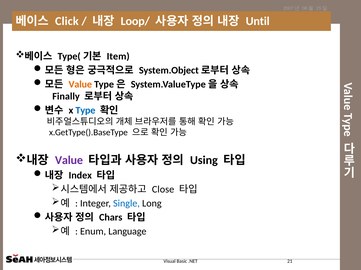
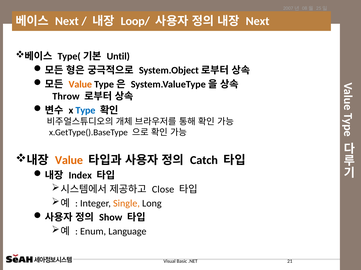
Click at (67, 21): Click -> Next
Until at (258, 21): Until -> Next
Item: Item -> Until
Finally: Finally -> Throw
Value at (69, 161) colour: purple -> orange
Using: Using -> Catch
Single colour: blue -> orange
Chars: Chars -> Show
